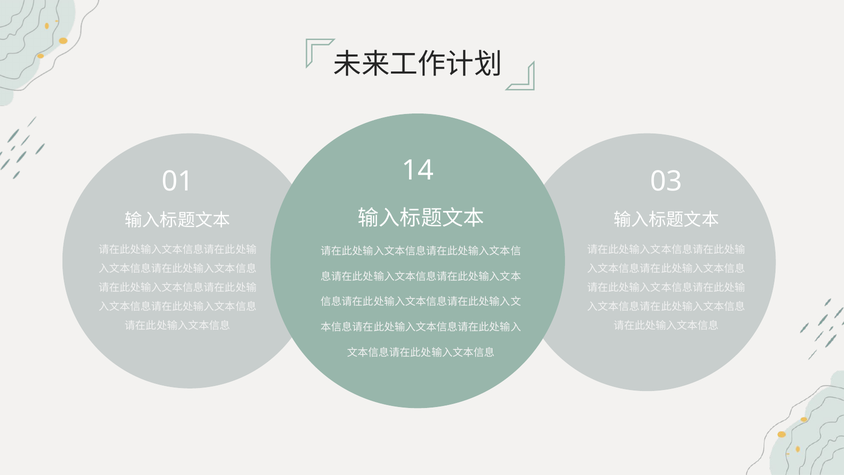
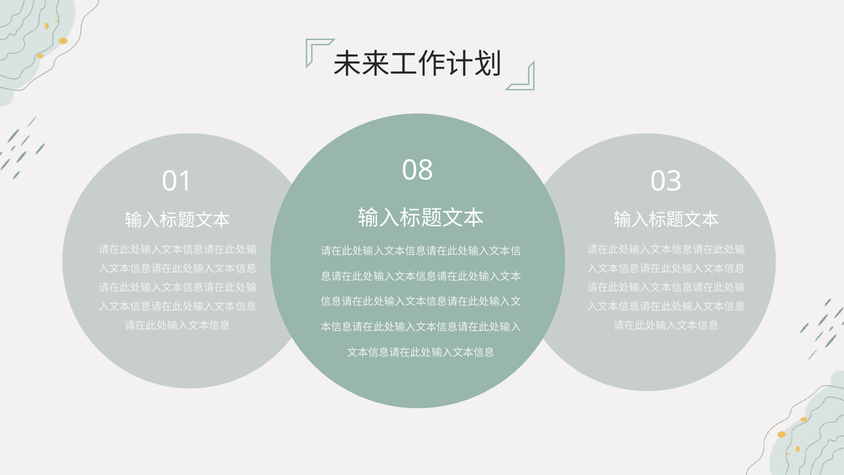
14: 14 -> 08
